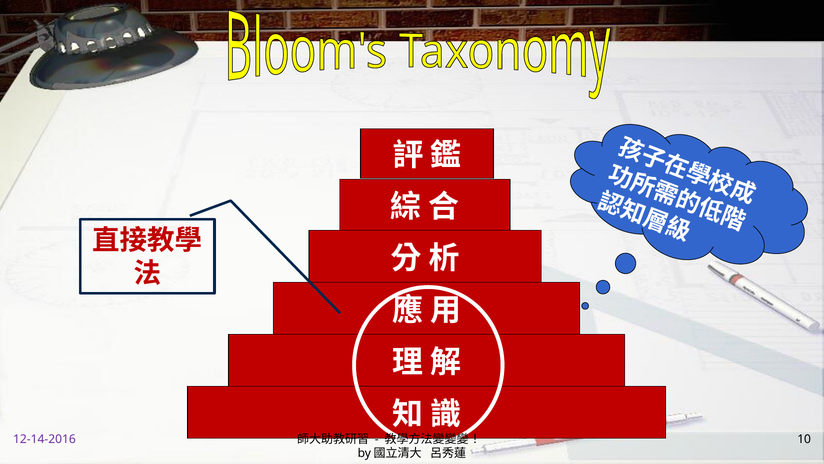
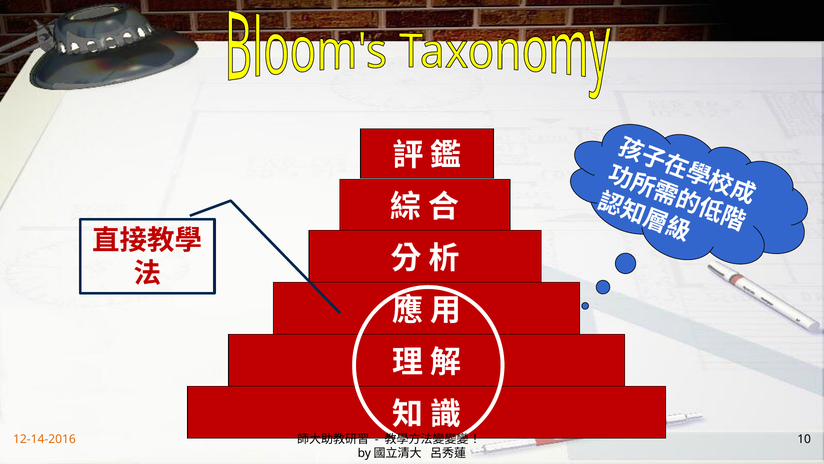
12-14-2016 colour: purple -> orange
